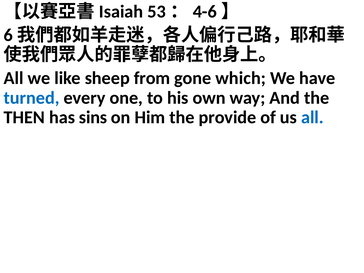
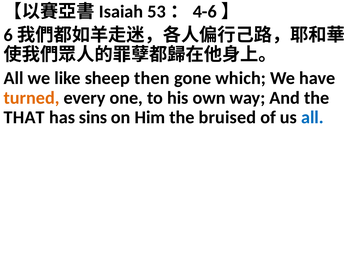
from: from -> then
turned colour: blue -> orange
THEN: THEN -> THAT
provide: provide -> bruised
